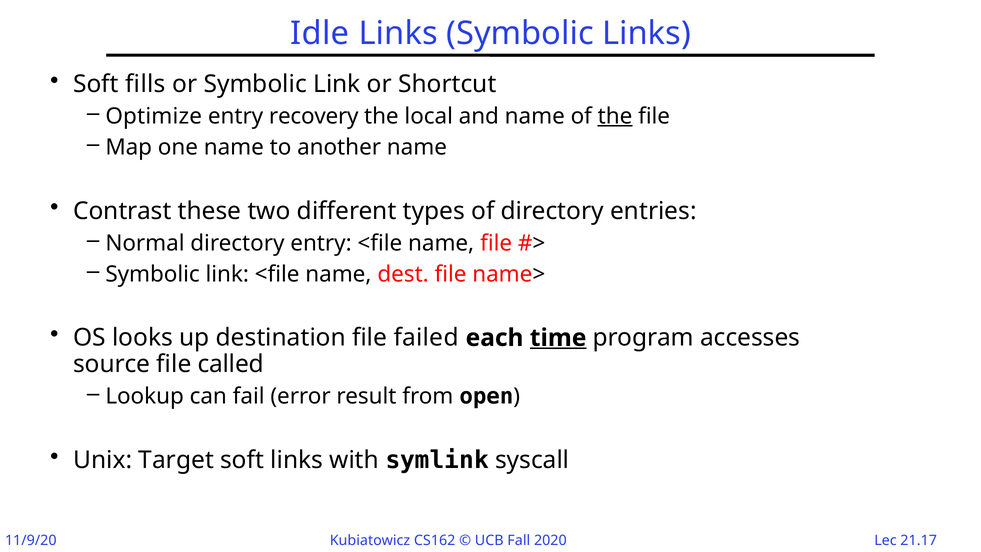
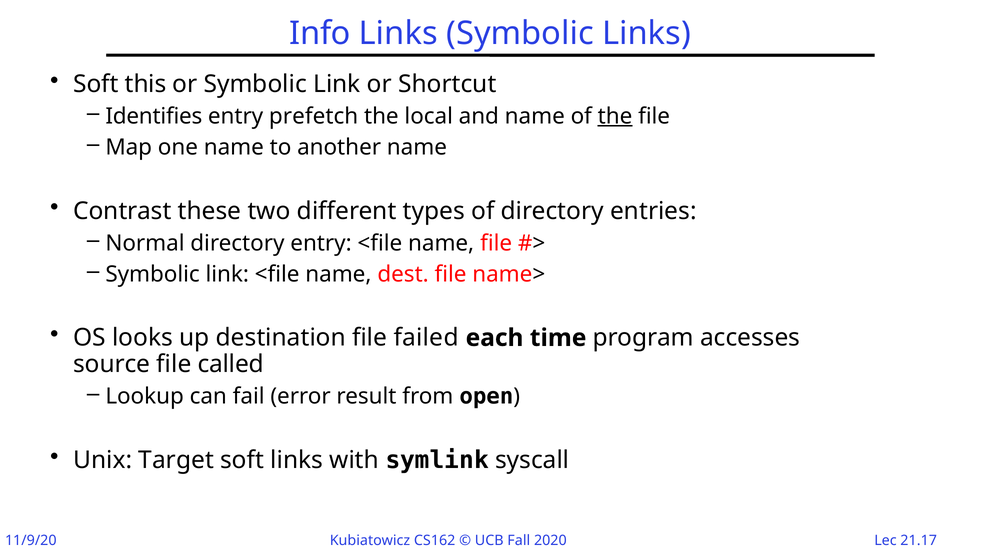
Idle: Idle -> Info
fills: fills -> this
Optimize: Optimize -> Identifies
recovery: recovery -> prefetch
time underline: present -> none
